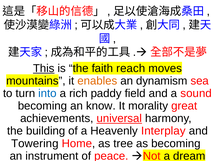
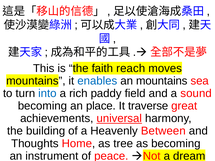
This underline: present -> none
enables colour: orange -> blue
an dynamism: dynamism -> mountains
know: know -> place
morality: morality -> traverse
Interplay: Interplay -> Between
Towering: Towering -> Thoughts
